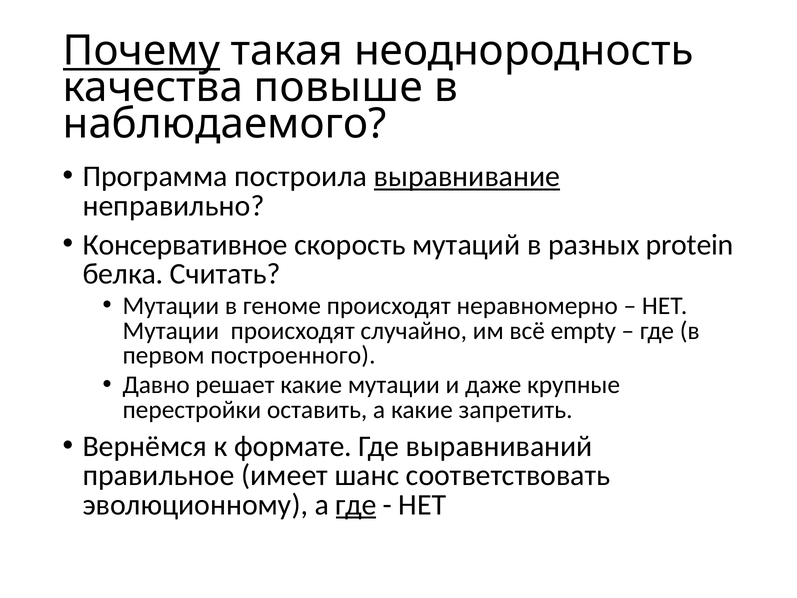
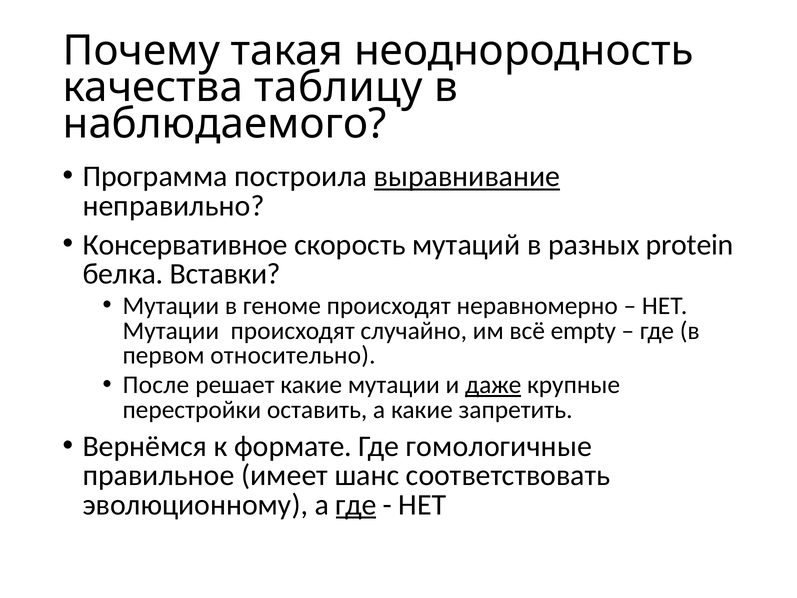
Почему underline: present -> none
повыше: повыше -> таблицу
Считать: Считать -> Вставки
построенного: построенного -> относительно
Давно: Давно -> После
даже underline: none -> present
выравниваний: выравниваний -> гомологичные
